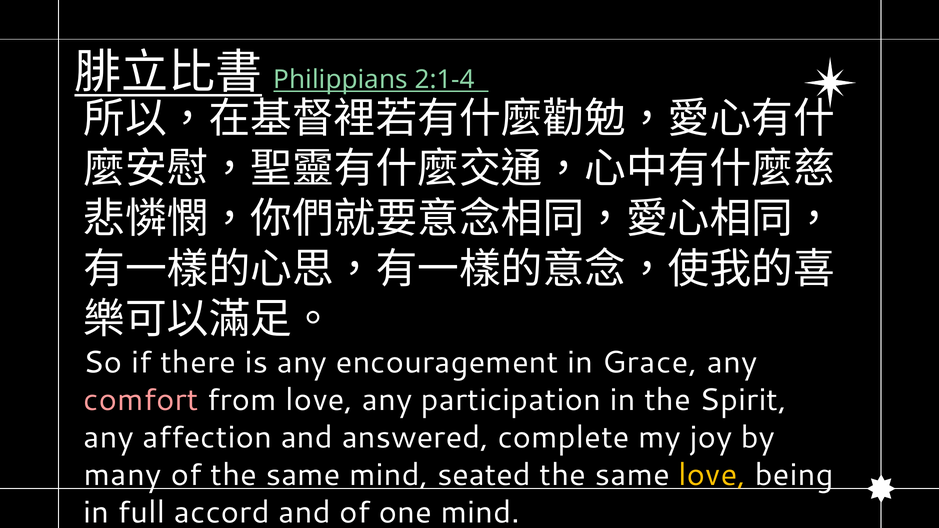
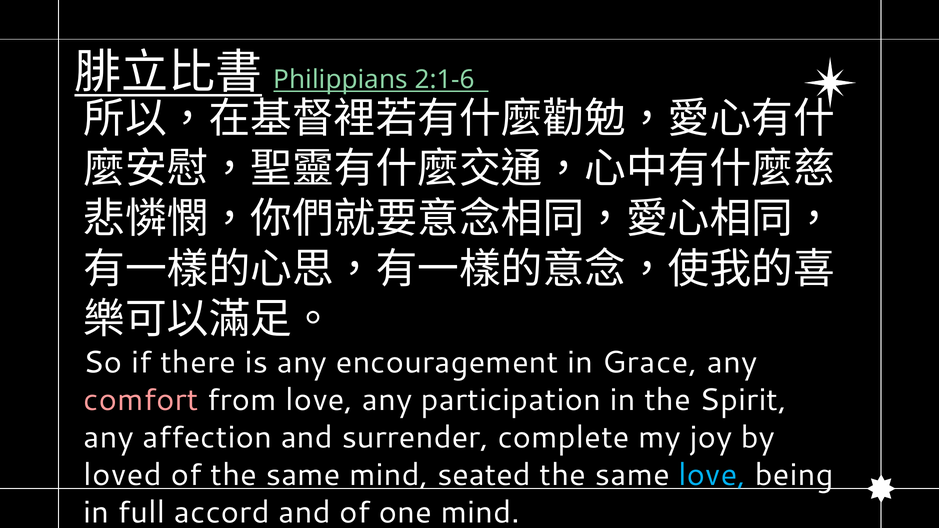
2:1-4: 2:1-4 -> 2:1-6
answered: answered -> surrender
many: many -> loved
love at (712, 475) colour: yellow -> light blue
